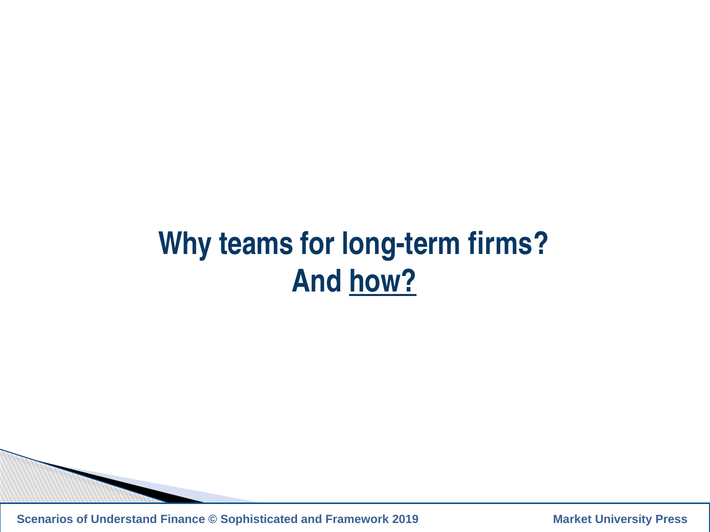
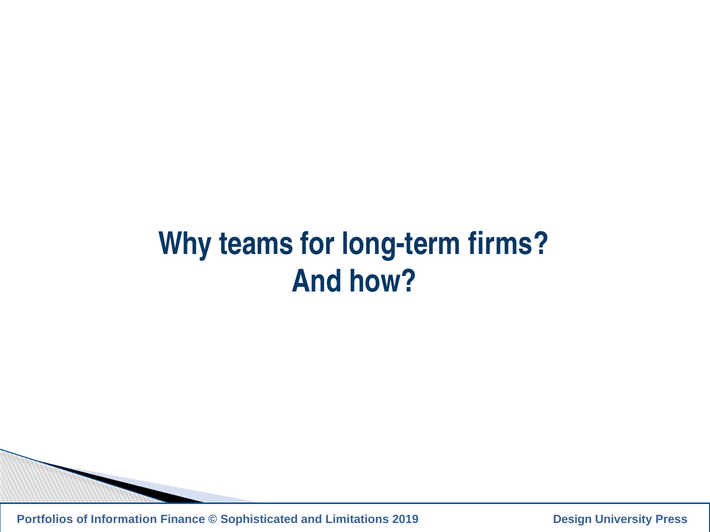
how underline: present -> none
Scenarios: Scenarios -> Portfolios
Understand: Understand -> Information
Framework: Framework -> Limitations
Market: Market -> Design
